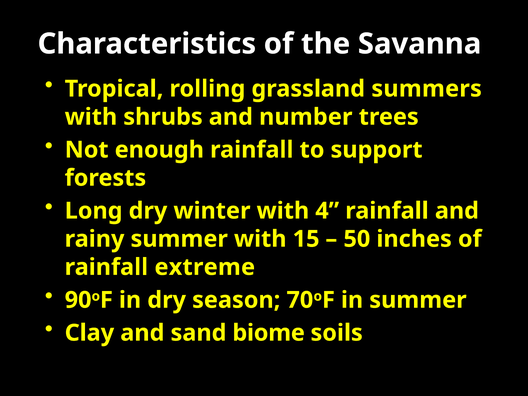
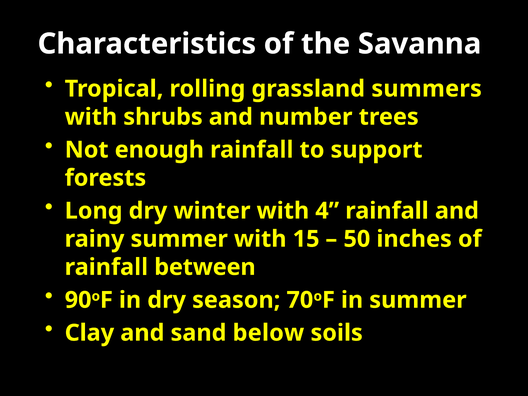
extreme: extreme -> between
biome: biome -> below
